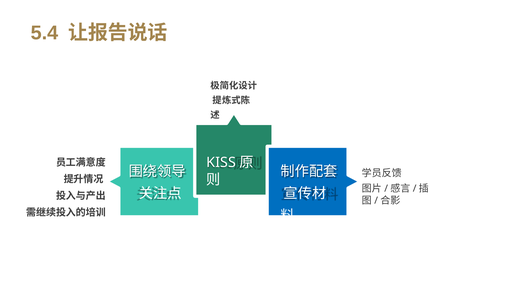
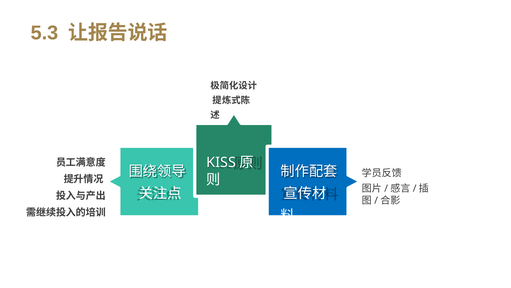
5.4: 5.4 -> 5.3
